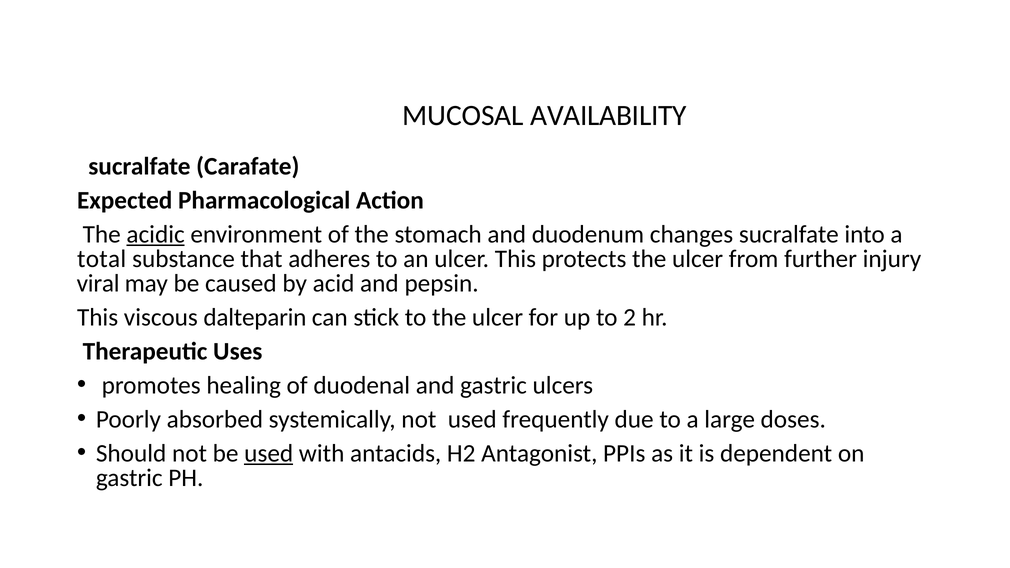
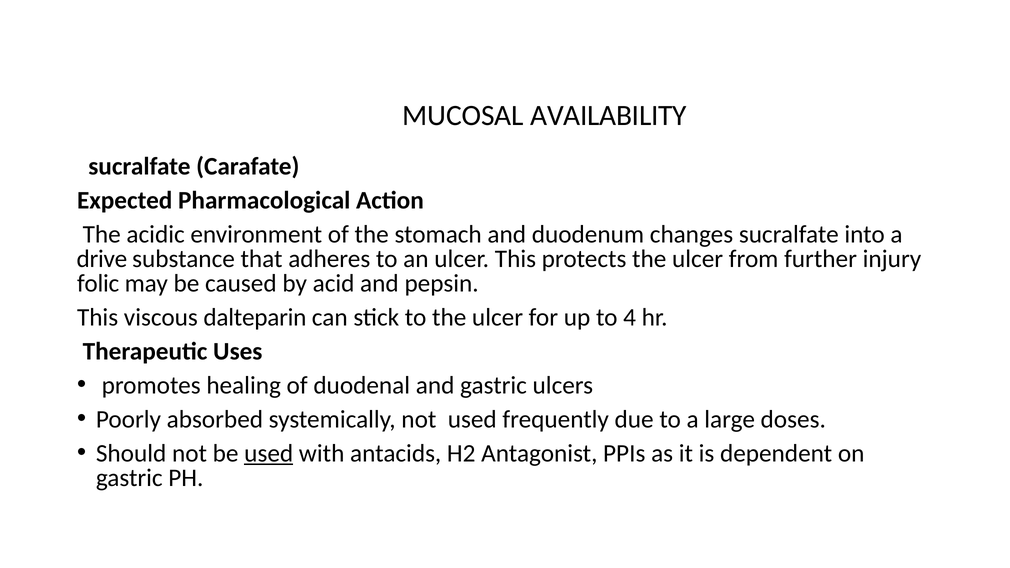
acidic underline: present -> none
total: total -> drive
viral: viral -> folic
2: 2 -> 4
